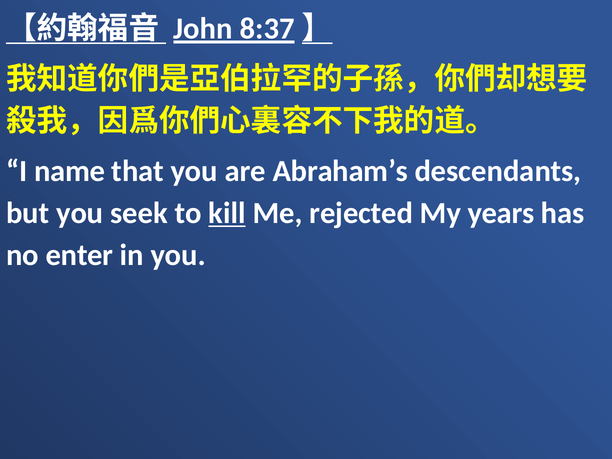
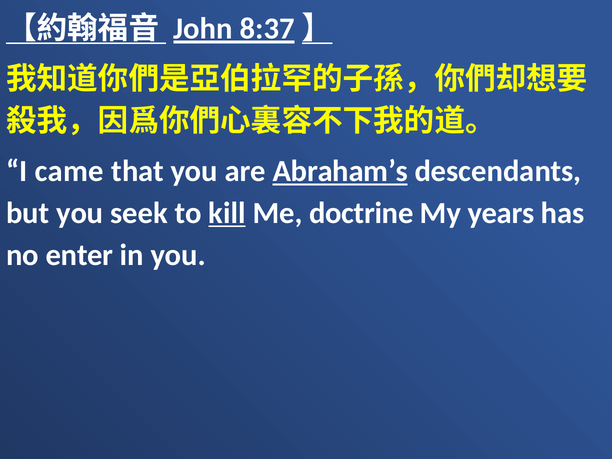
name: name -> came
Abraham’s underline: none -> present
rejected: rejected -> doctrine
